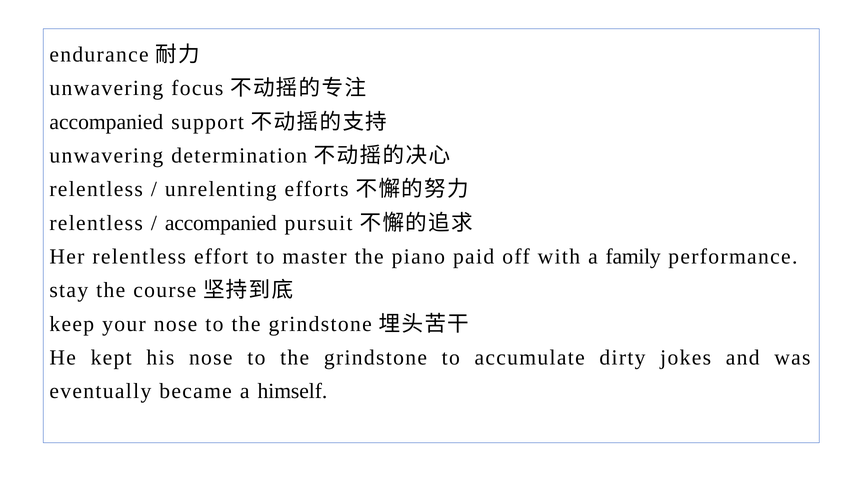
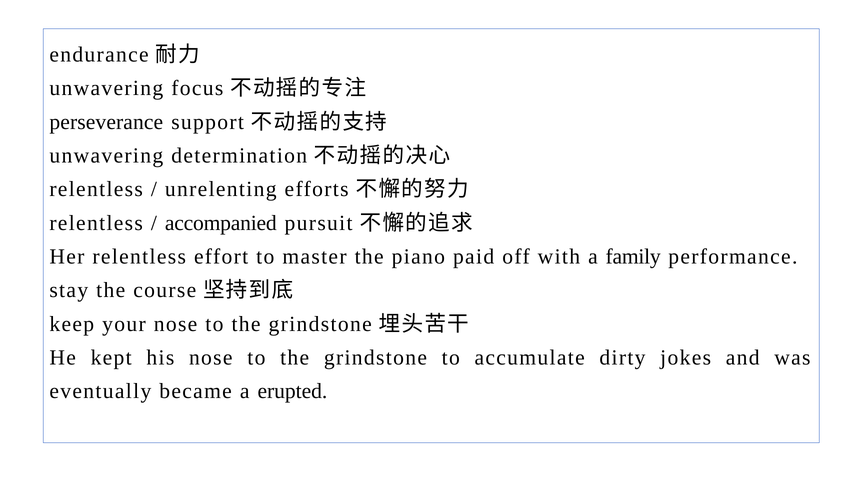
accompanied at (106, 122): accompanied -> perseverance
himself: himself -> erupted
